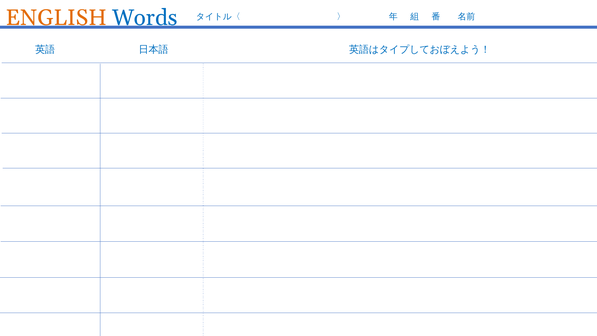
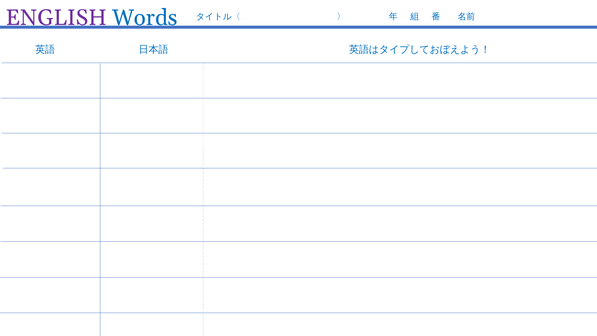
ENGLISH colour: orange -> purple
